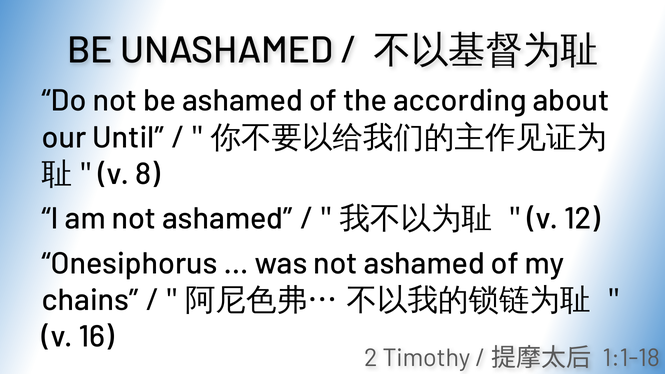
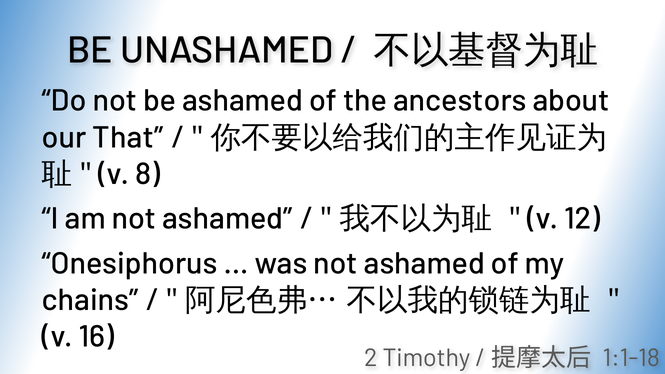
according: according -> ancestors
Until: Until -> That
